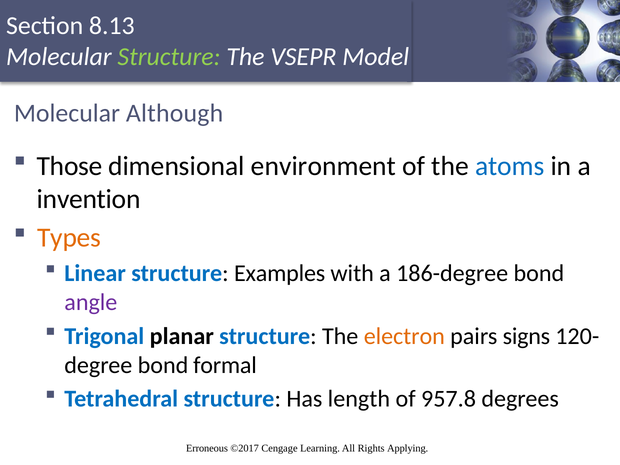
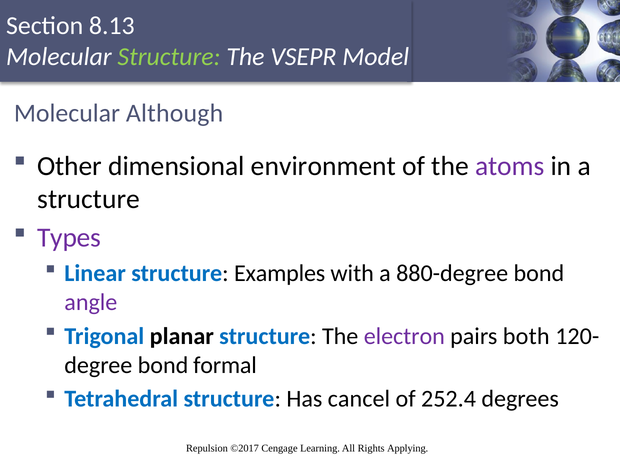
Those: Those -> Other
atoms colour: blue -> purple
invention at (89, 199): invention -> structure
Types colour: orange -> purple
186-degree: 186-degree -> 880-degree
electron colour: orange -> purple
signs: signs -> both
length: length -> cancel
957.8: 957.8 -> 252.4
Erroneous: Erroneous -> Repulsion
